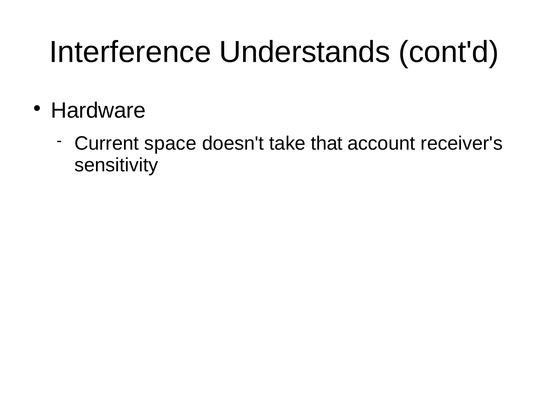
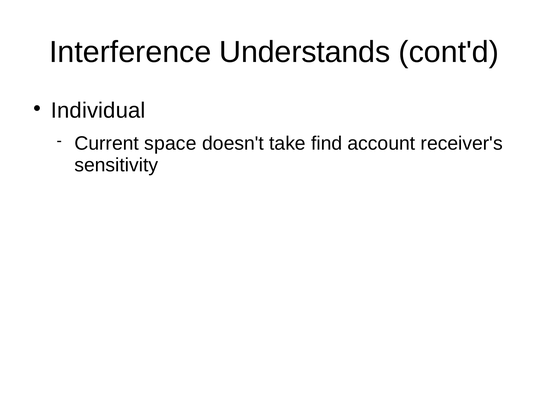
Hardware: Hardware -> Individual
that: that -> find
